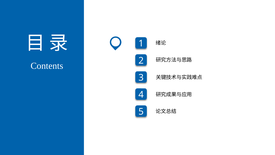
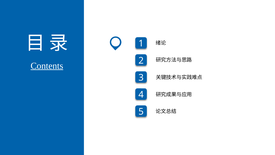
Contents underline: none -> present
